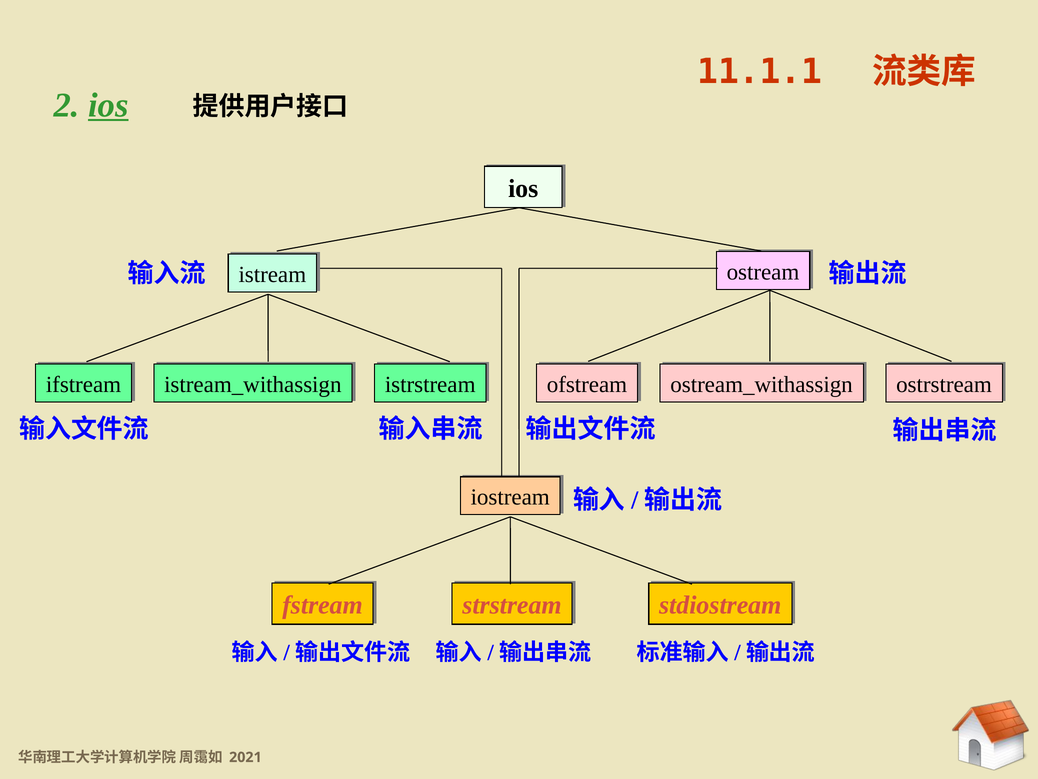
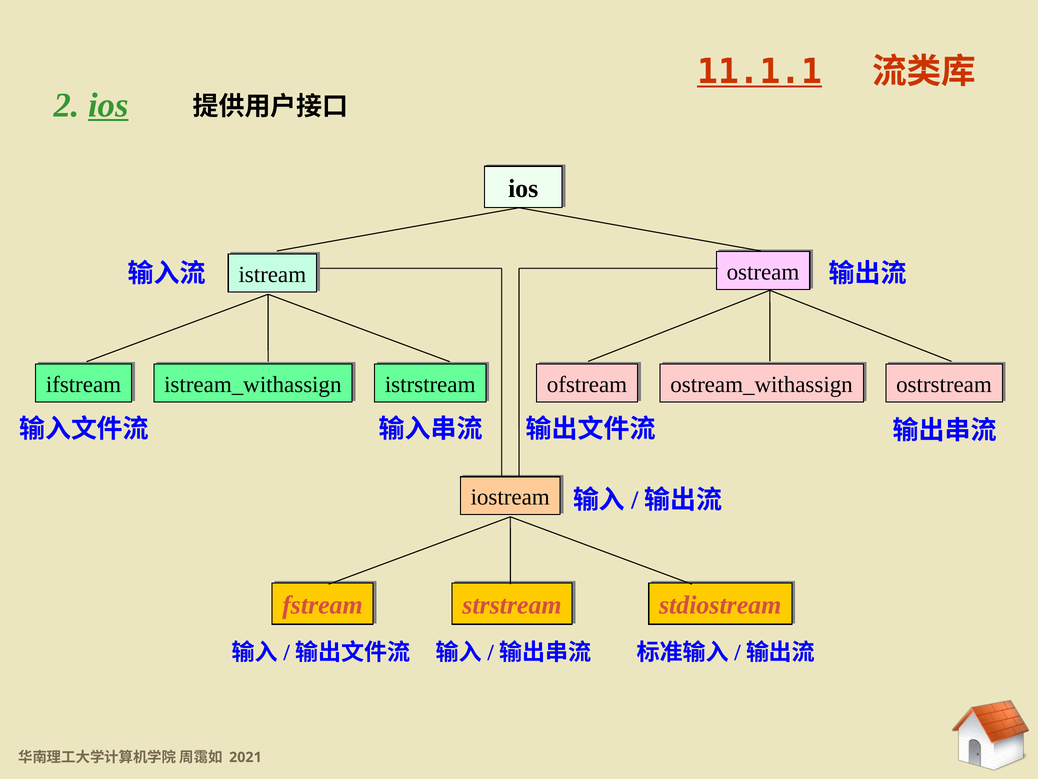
11.1.1 underline: none -> present
